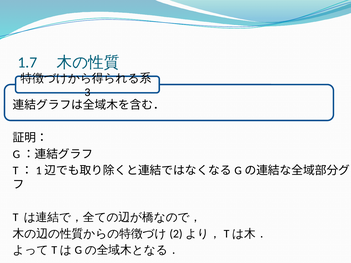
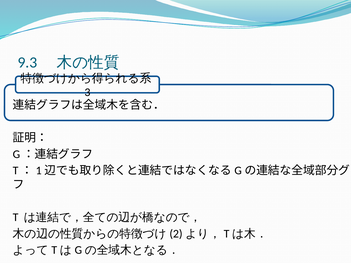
1.7: 1.7 -> 9.3
